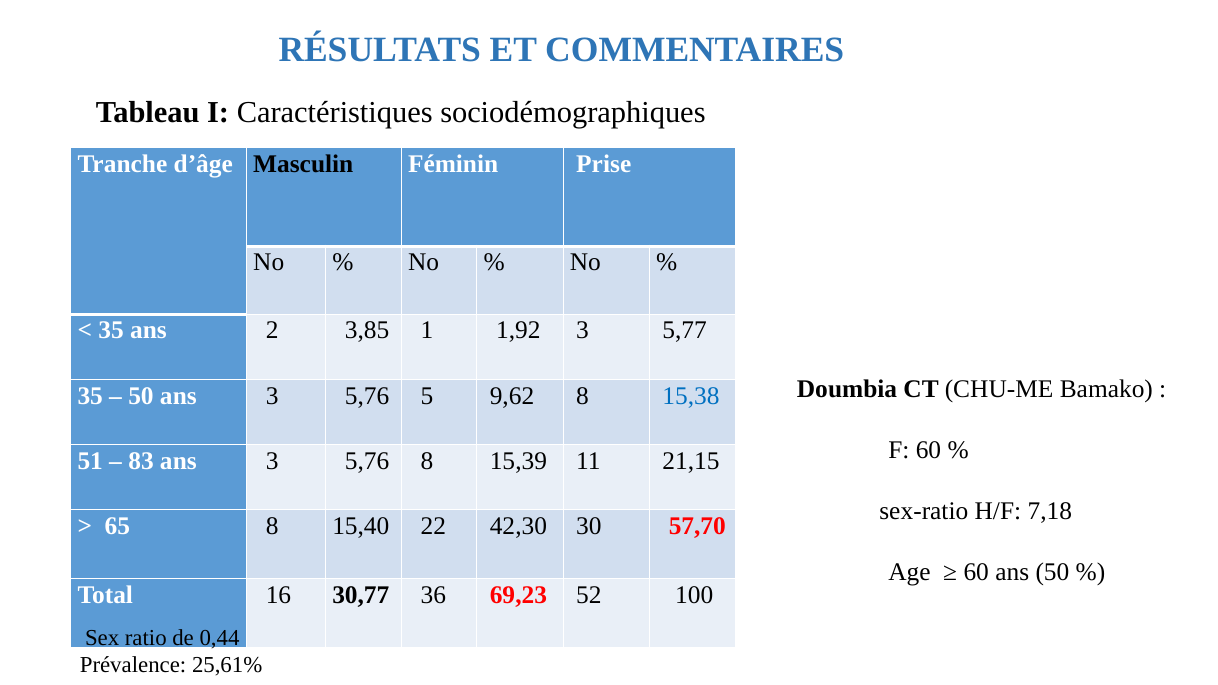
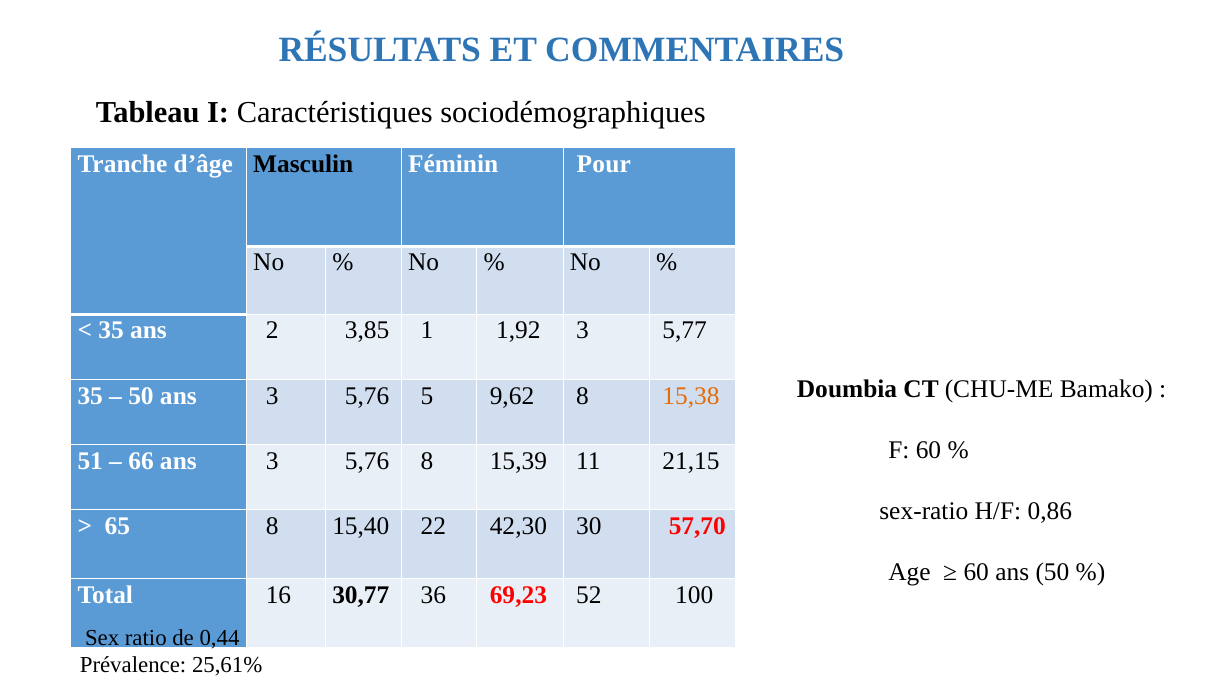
Prise: Prise -> Pour
15,38 colour: blue -> orange
83: 83 -> 66
7,18: 7,18 -> 0,86
